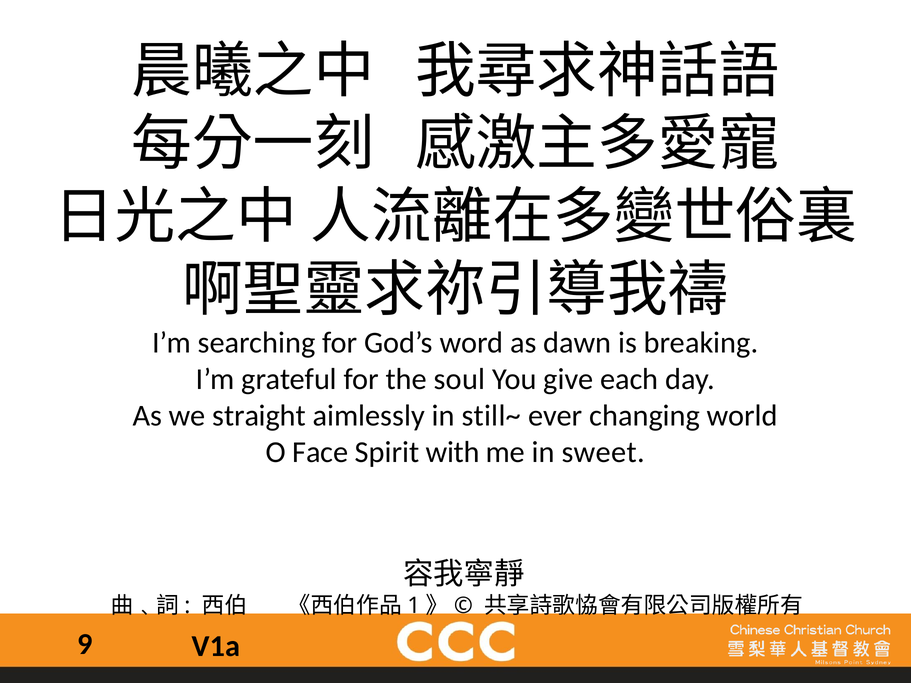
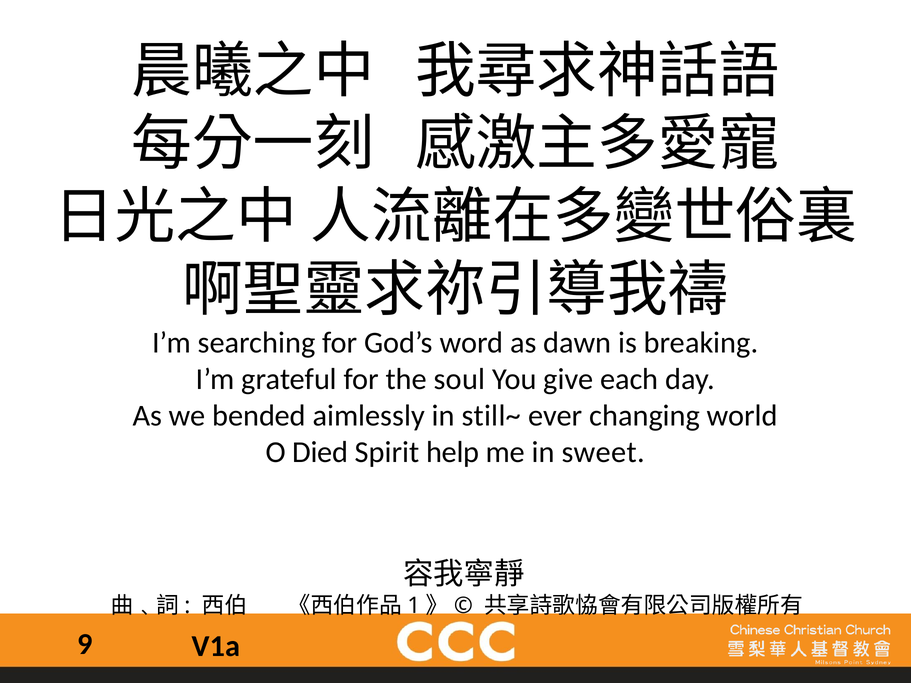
straight: straight -> bended
Face: Face -> Died
with: with -> help
